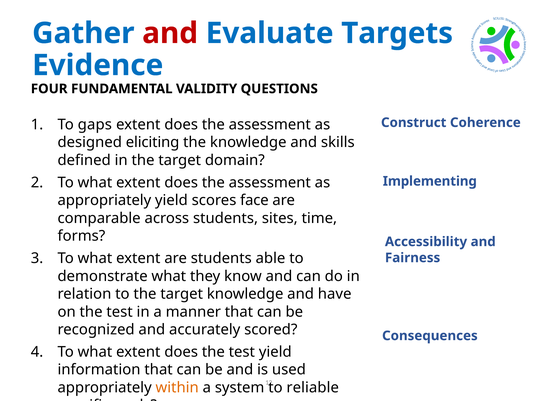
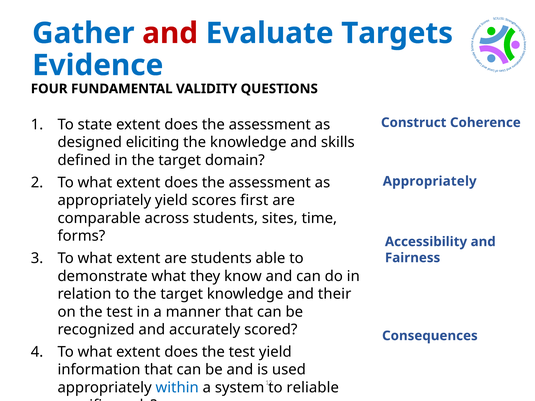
gaps: gaps -> state
Implementing at (430, 181): Implementing -> Appropriately
face: face -> first
have: have -> their
within colour: orange -> blue
